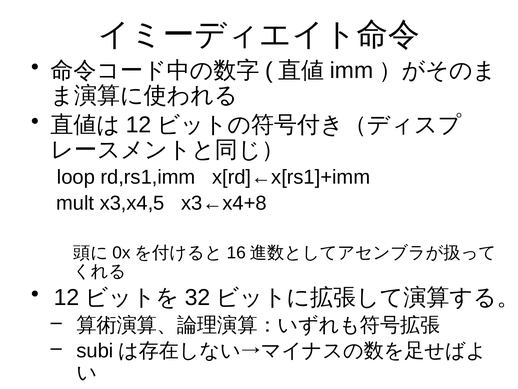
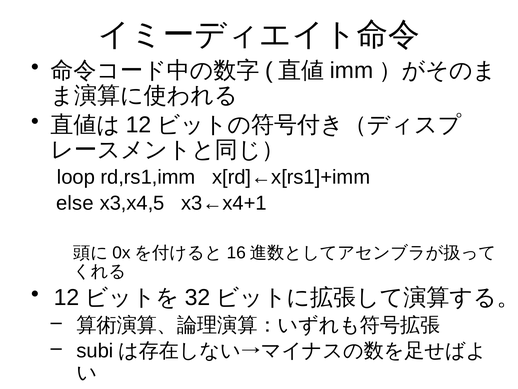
mult: mult -> else
x3←x4+8: x3←x4+8 -> x3←x4+1
